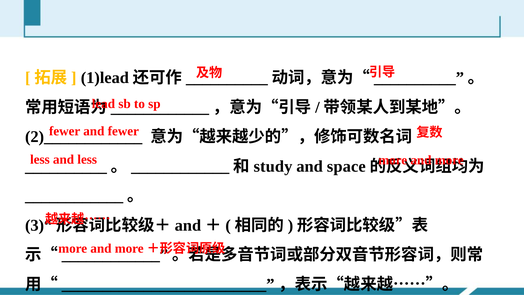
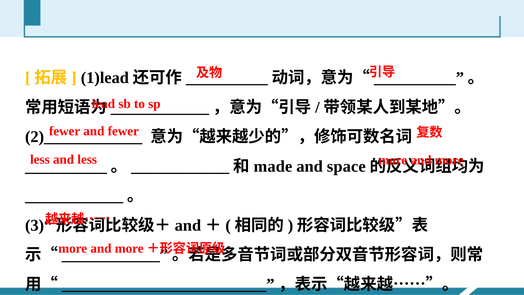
study: study -> made
